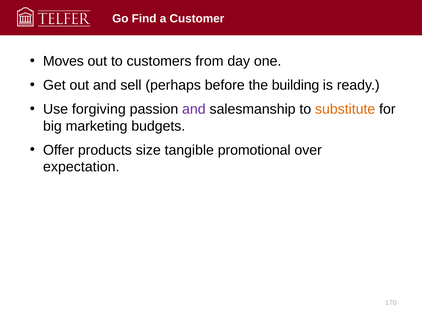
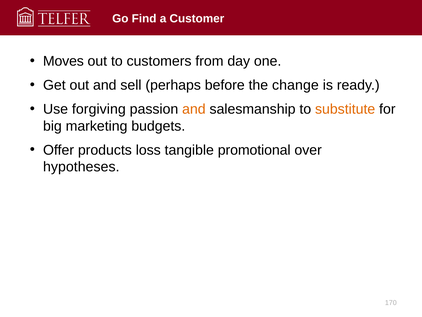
building: building -> change
and at (194, 109) colour: purple -> orange
size: size -> loss
expectation: expectation -> hypotheses
